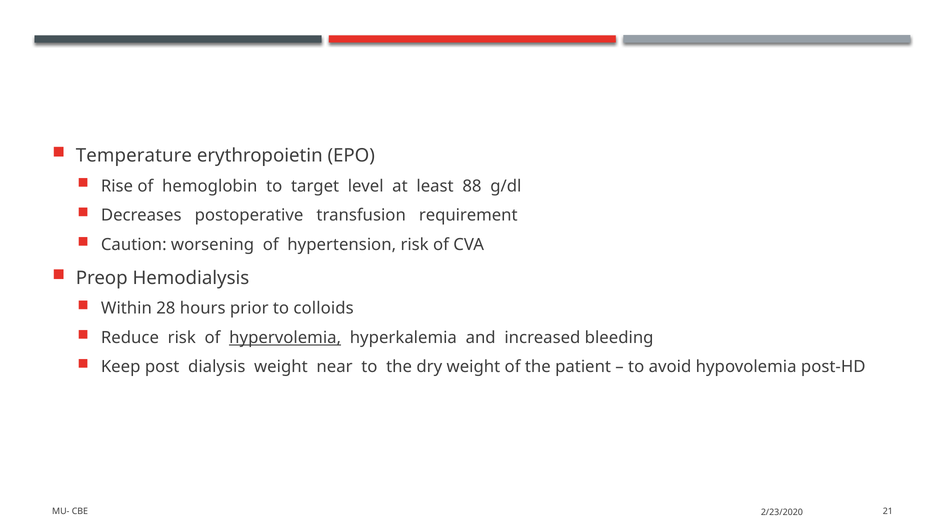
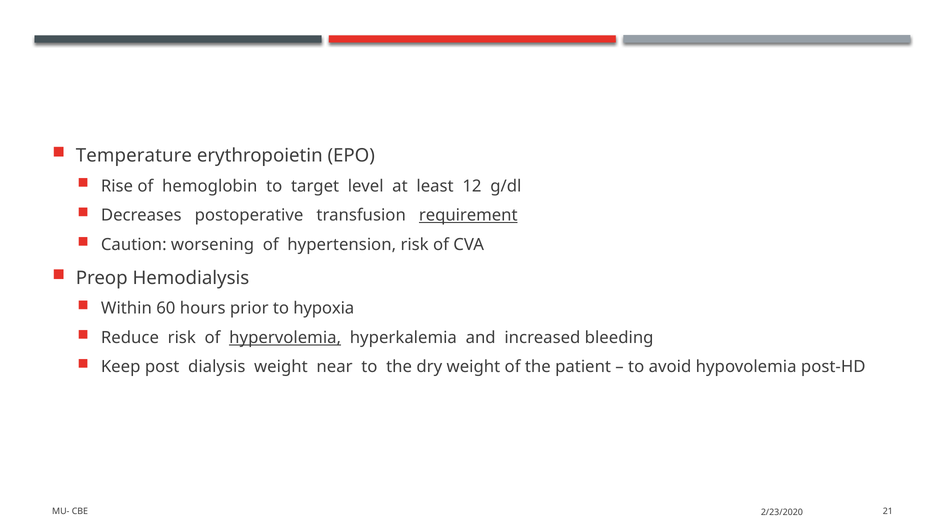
88: 88 -> 12
requirement underline: none -> present
28: 28 -> 60
colloids: colloids -> hypoxia
